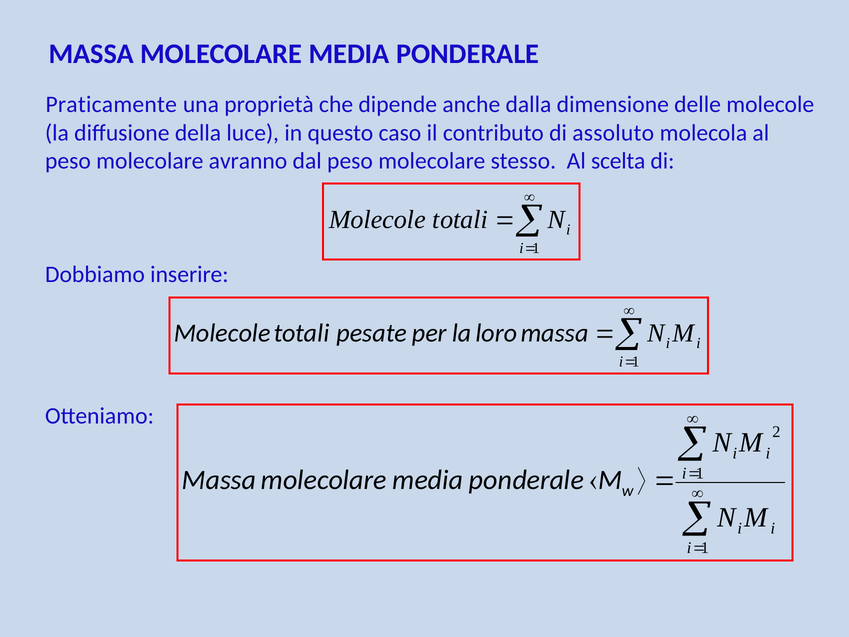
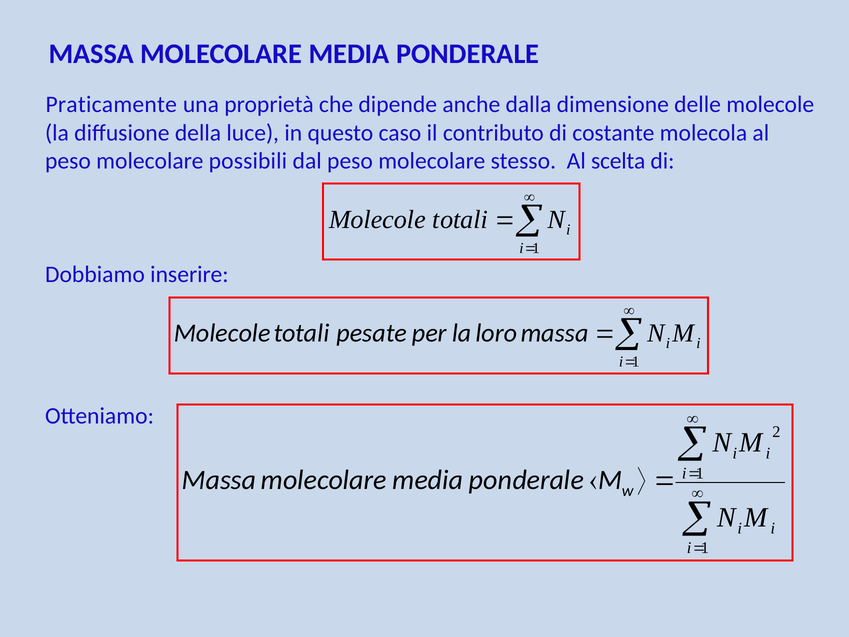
assoluto: assoluto -> costante
avranno: avranno -> possibili
